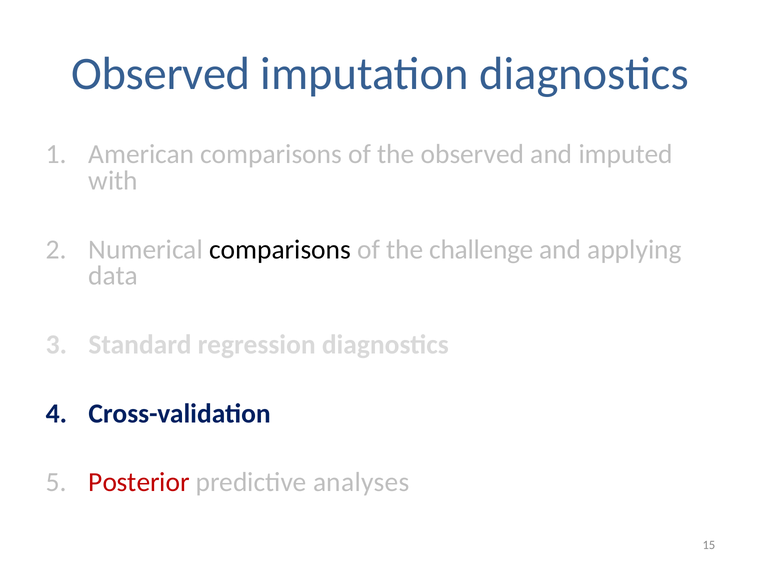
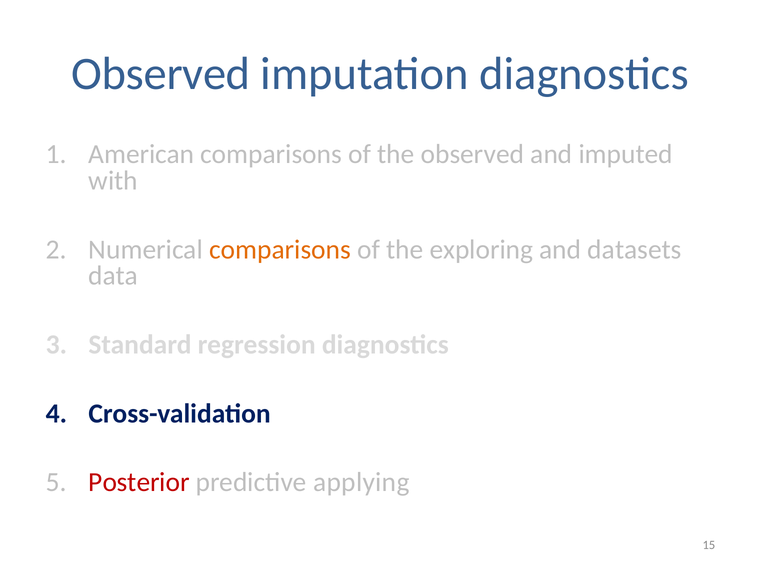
comparisons at (280, 249) colour: black -> orange
challenge: challenge -> exploring
applying: applying -> datasets
analyses: analyses -> applying
